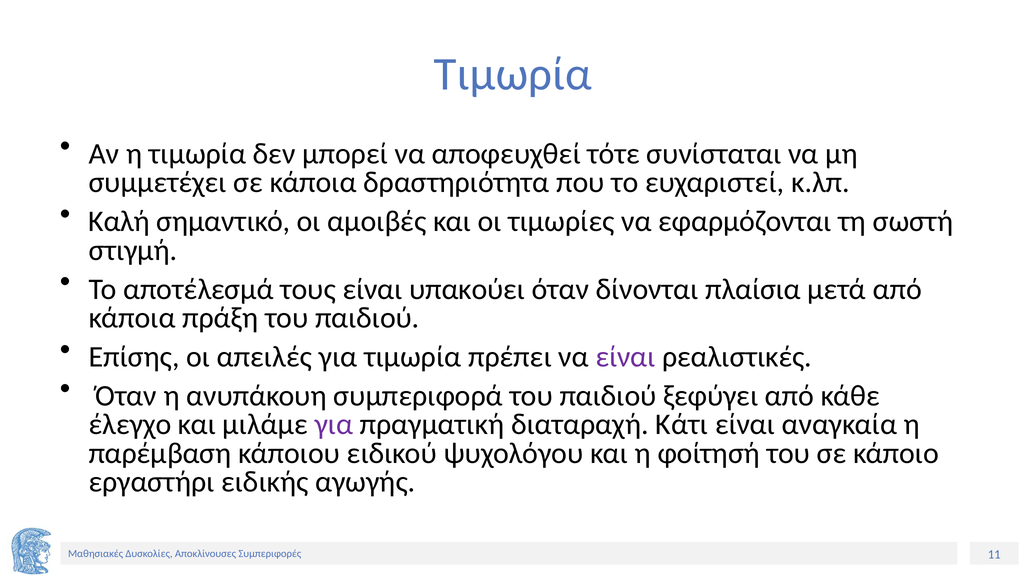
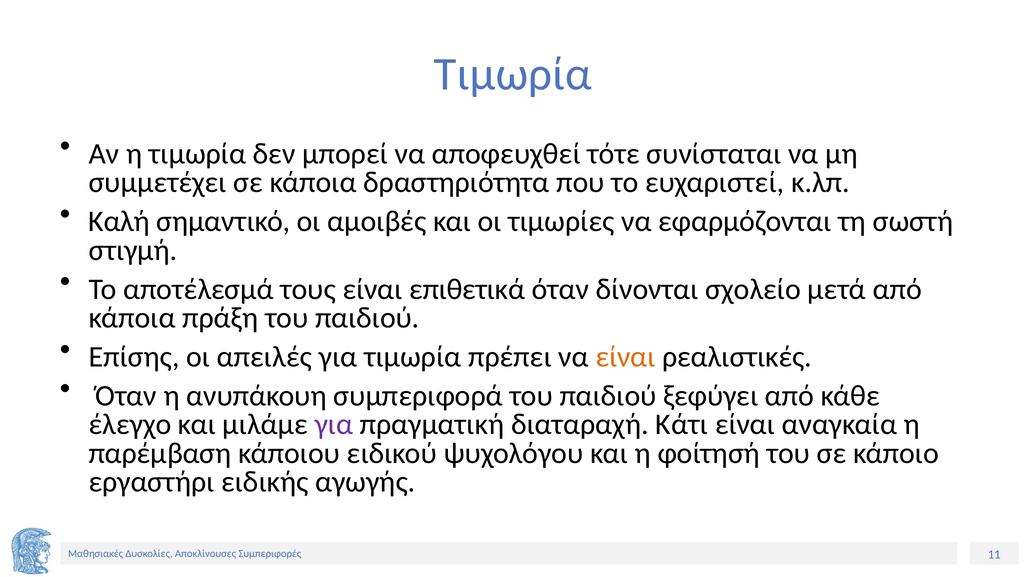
υπακούει: υπακούει -> επιθετικά
πλαίσια: πλαίσια -> σχολείο
είναι at (626, 357) colour: purple -> orange
